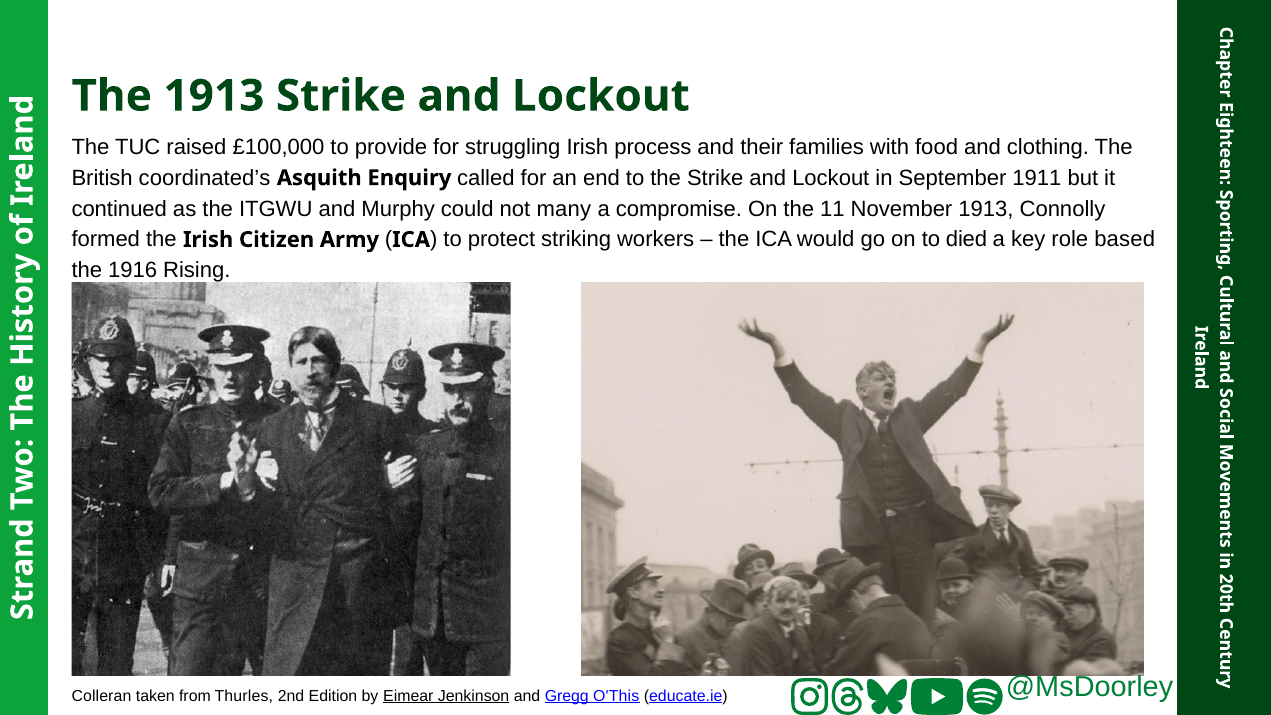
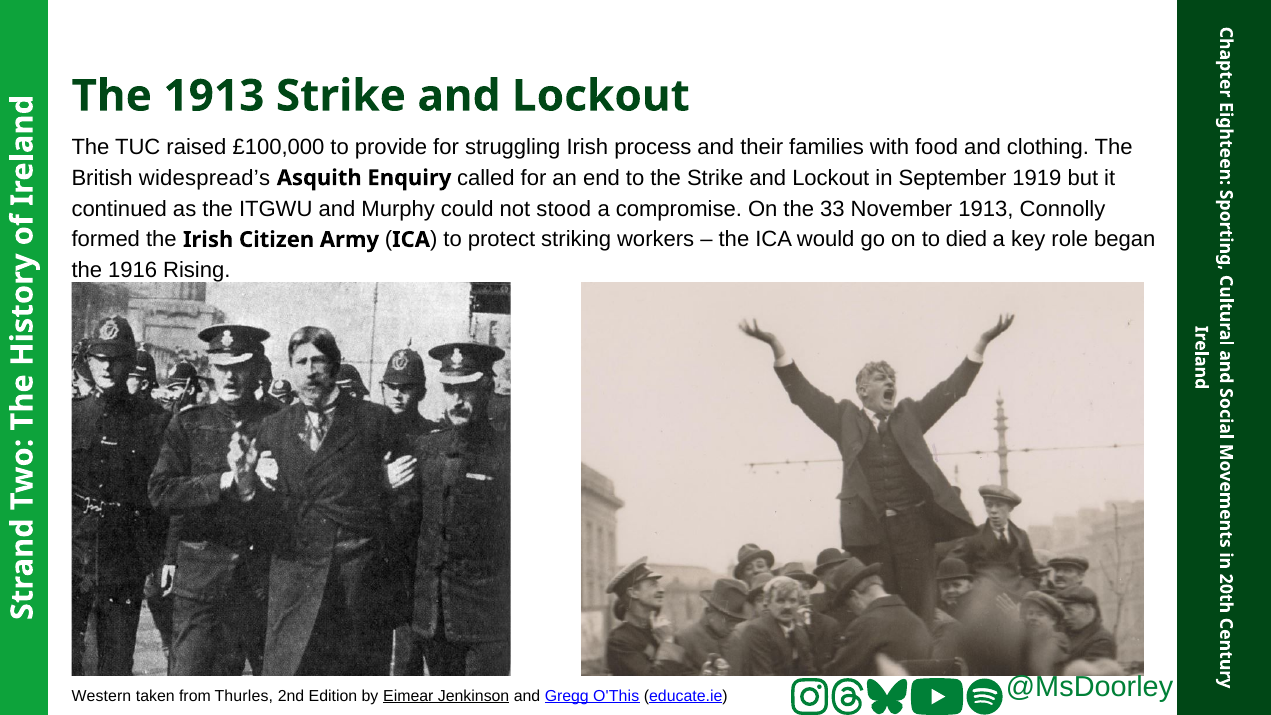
coordinated’s: coordinated’s -> widespread’s
1911: 1911 -> 1919
many: many -> stood
11: 11 -> 33
based: based -> began
Colleran: Colleran -> Western
